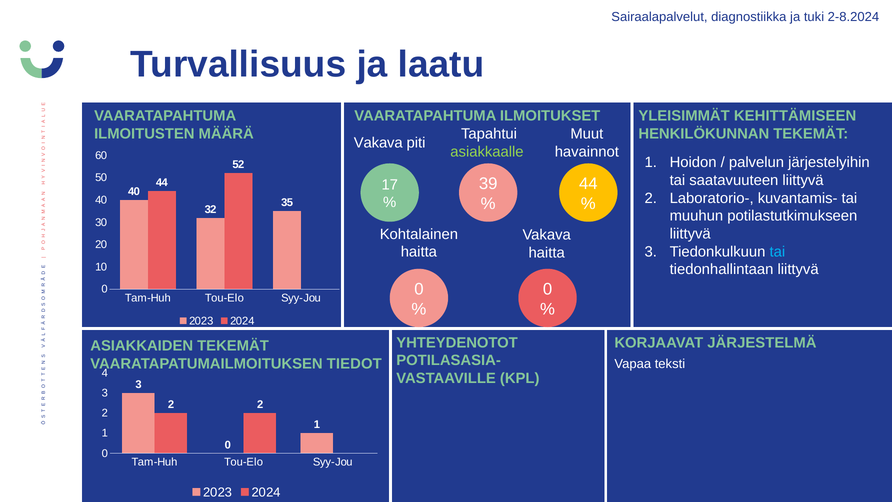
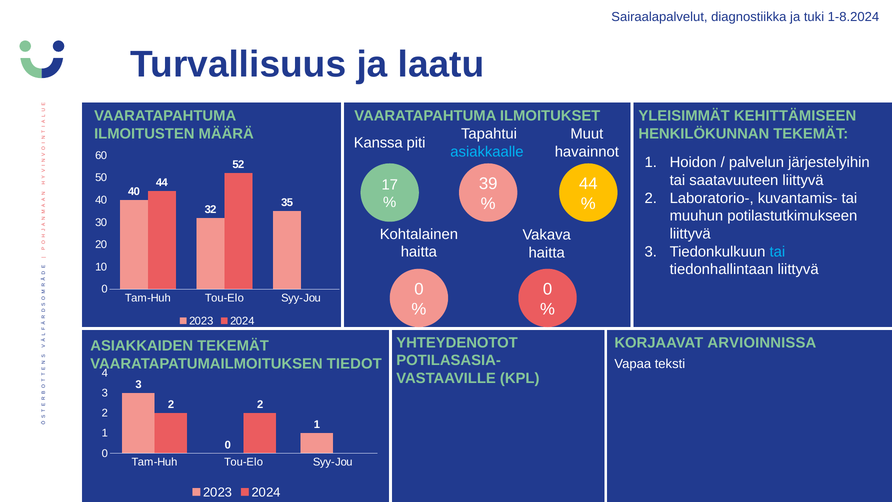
2-8.2024: 2-8.2024 -> 1-8.2024
Vakava at (378, 143): Vakava -> Kanssa
asiakkaalle colour: light green -> light blue
JÄRJESTELMÄ: JÄRJESTELMÄ -> ARVIOINNISSA
